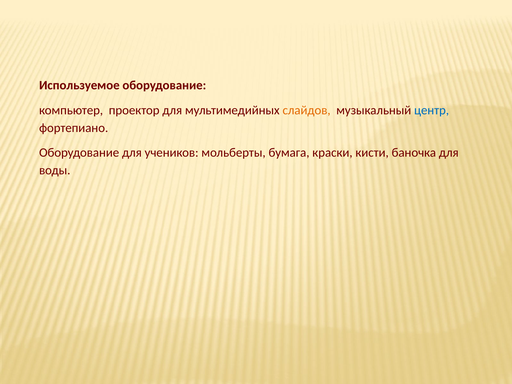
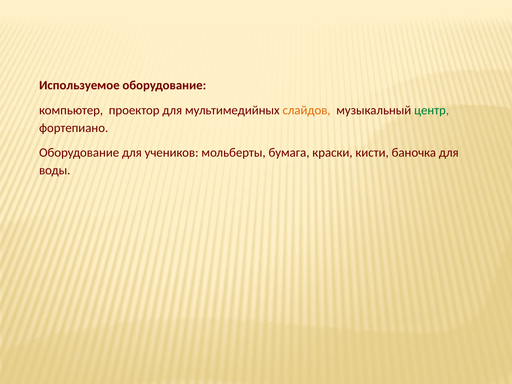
центр colour: blue -> green
